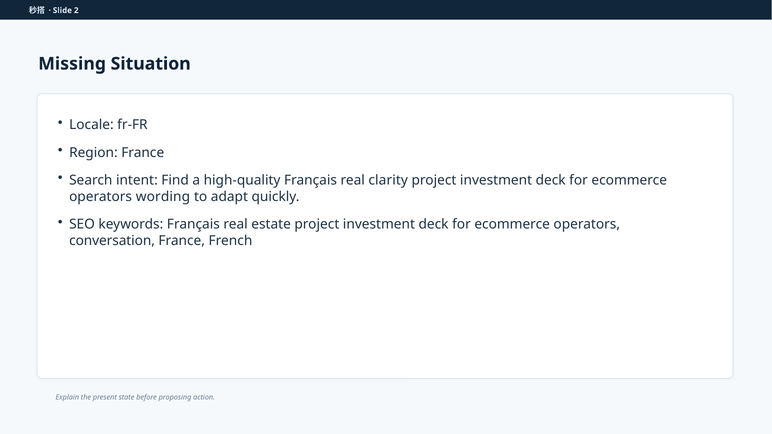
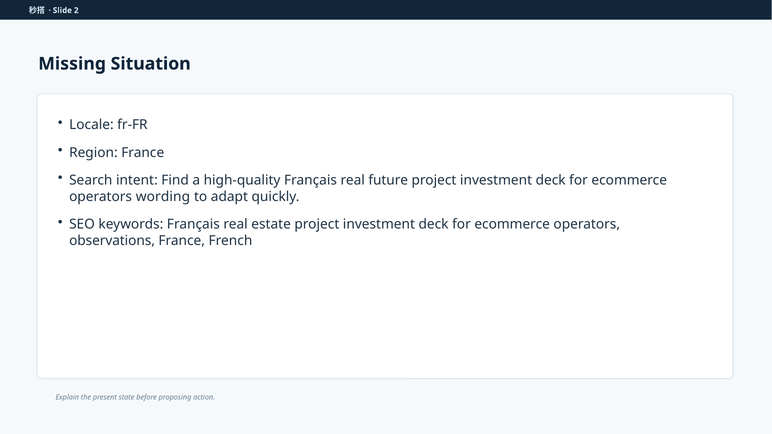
clarity: clarity -> future
conversation: conversation -> observations
